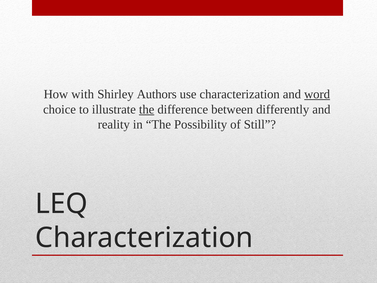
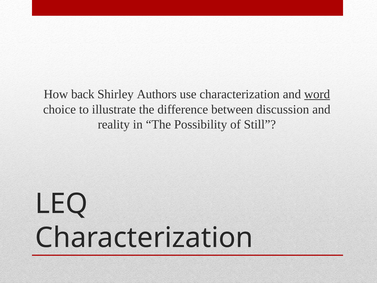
with: with -> back
the at (147, 109) underline: present -> none
differently: differently -> discussion
